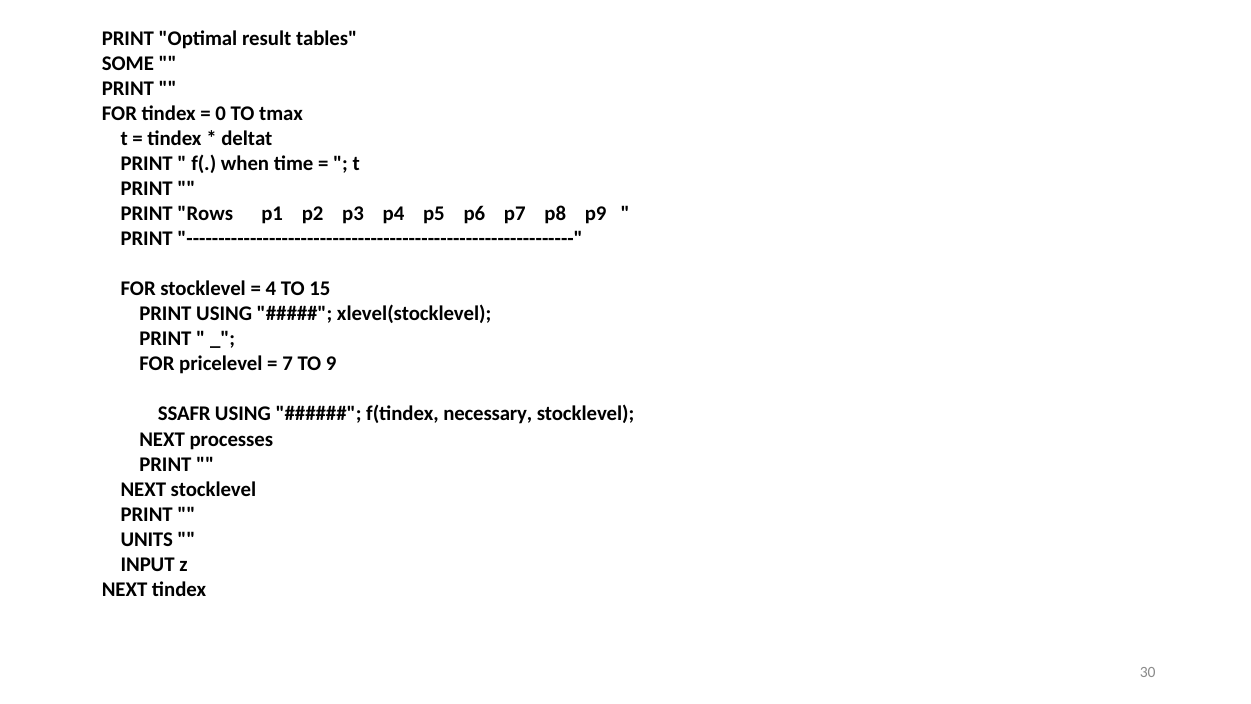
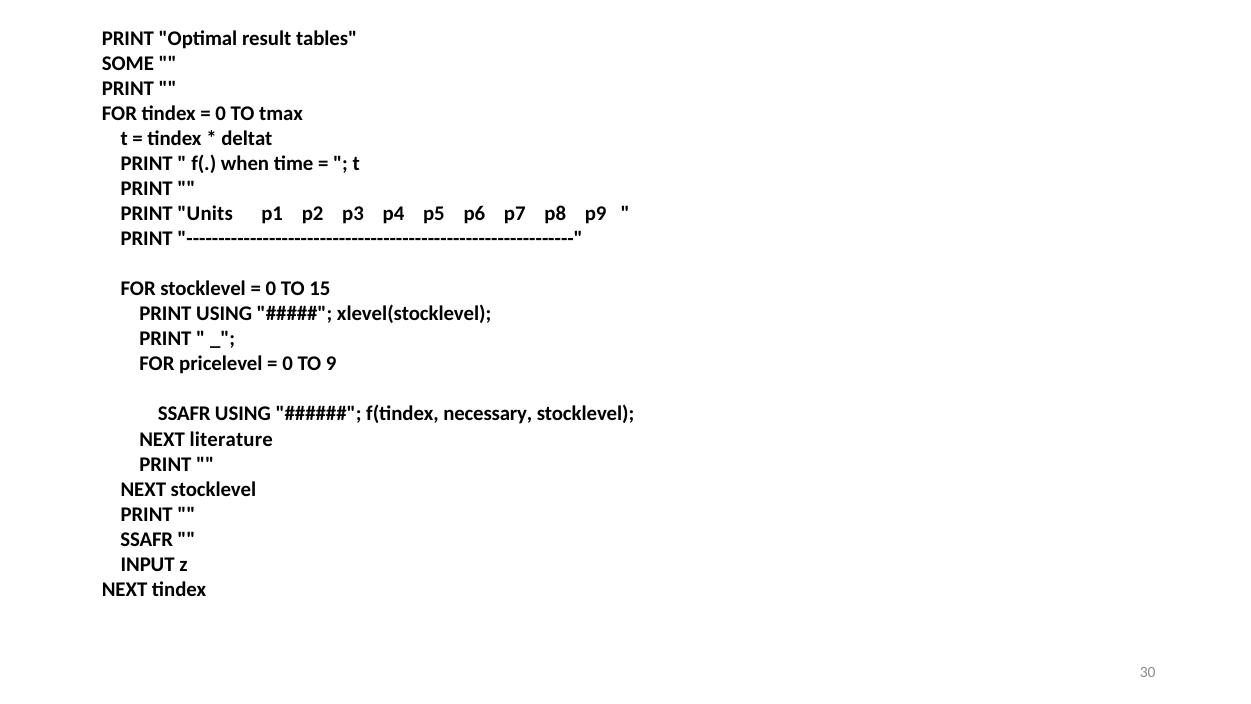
Rows: Rows -> Units
4 at (271, 289): 4 -> 0
7 at (288, 364): 7 -> 0
processes: processes -> literature
UNITS at (147, 539): UNITS -> SSAFR
